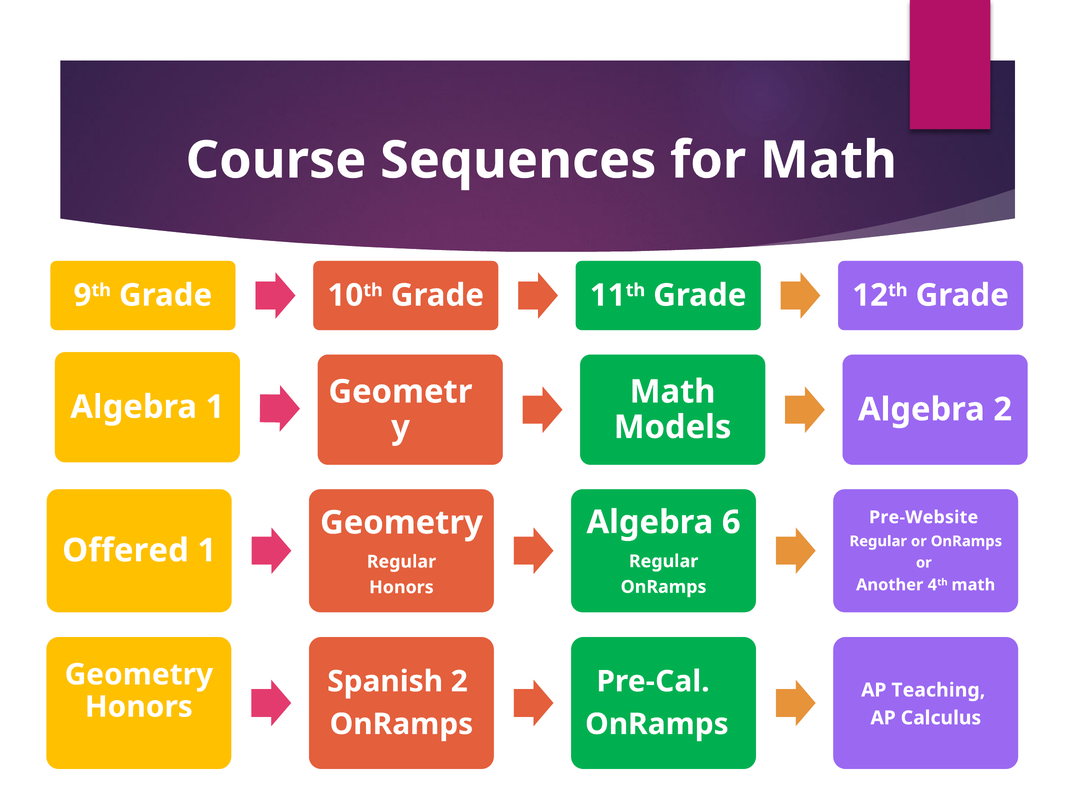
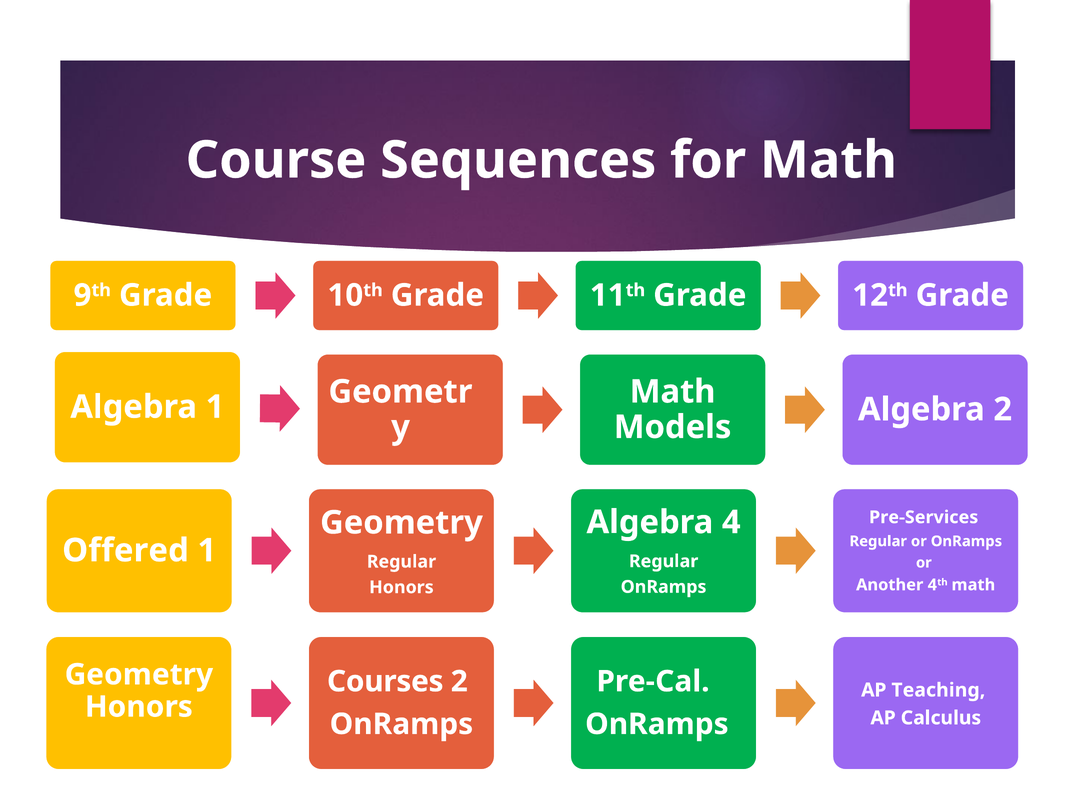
Pre-Website: Pre-Website -> Pre-Services
6: 6 -> 4
Spanish: Spanish -> Courses
